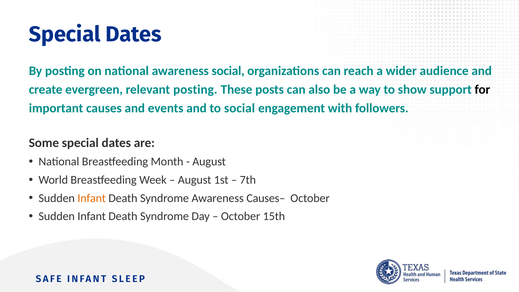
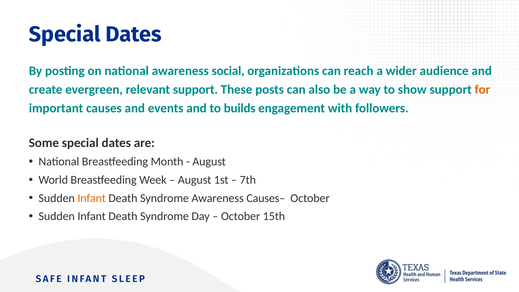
relevant posting: posting -> support
for colour: black -> orange
to social: social -> builds
